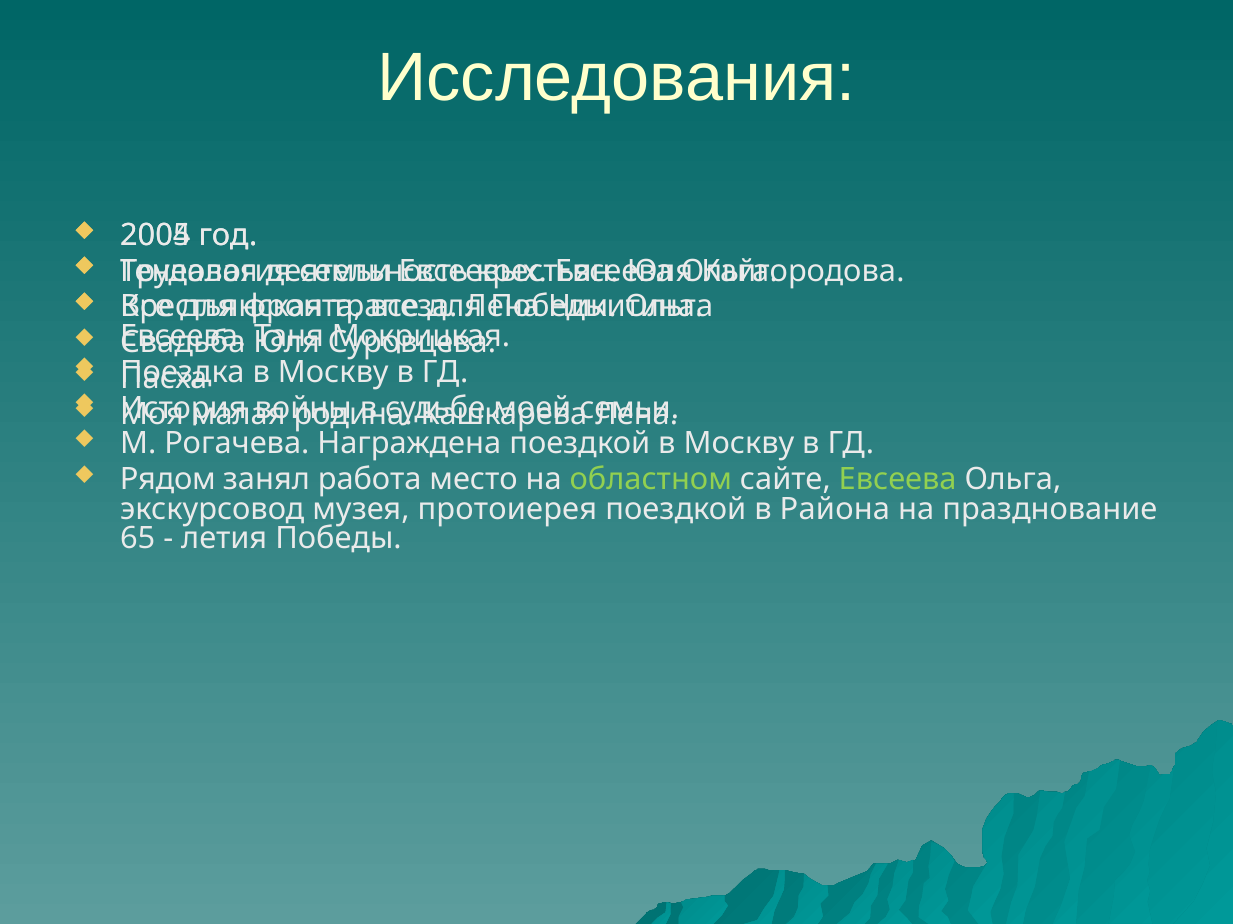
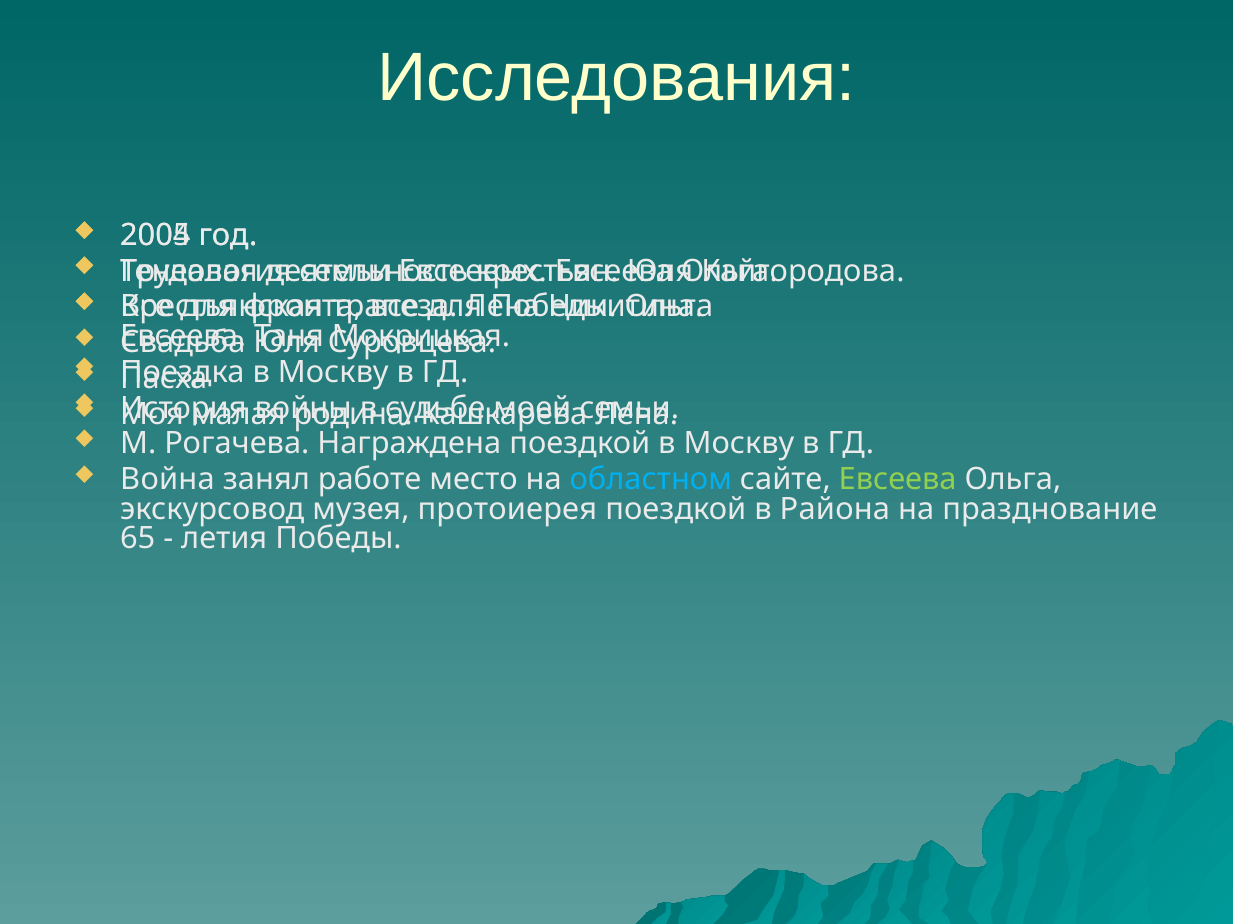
Рядом: Рядом -> Война
работа: работа -> работе
областном colour: light green -> light blue
